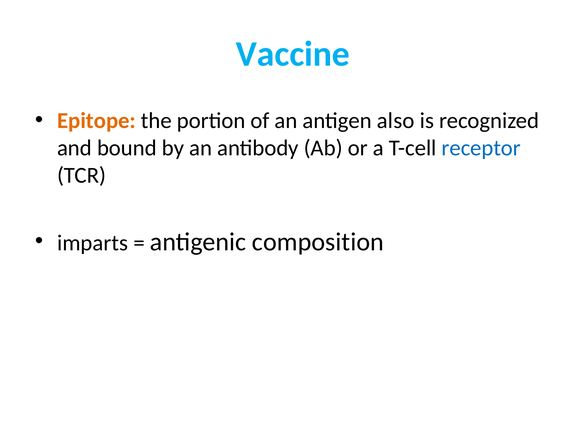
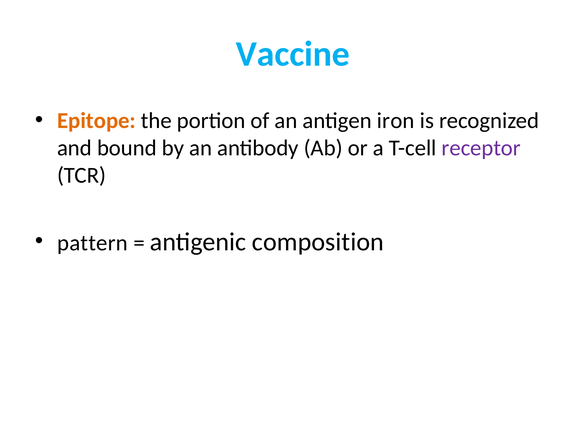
also: also -> iron
receptor colour: blue -> purple
imparts: imparts -> pattern
